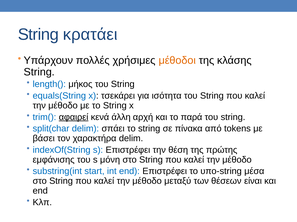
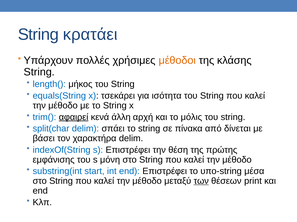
παρά: παρά -> μόλις
tokens: tokens -> δίνεται
των underline: none -> present
είναι: είναι -> print
